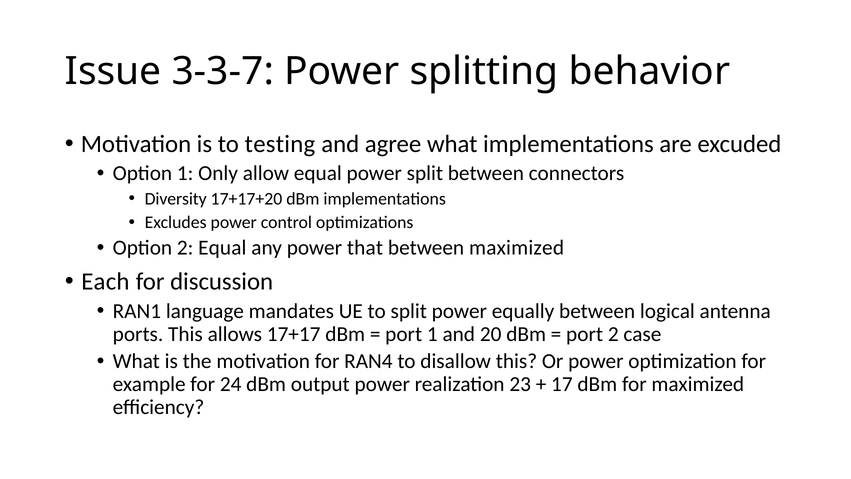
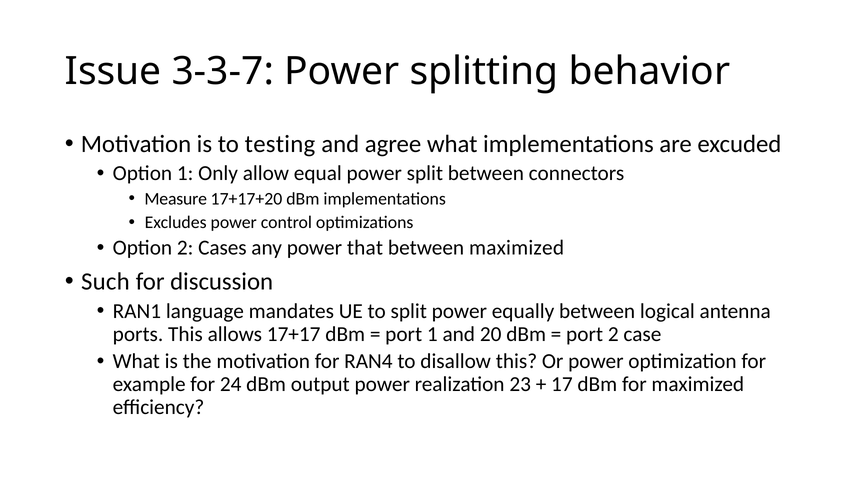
Diversity: Diversity -> Measure
2 Equal: Equal -> Cases
Each: Each -> Such
